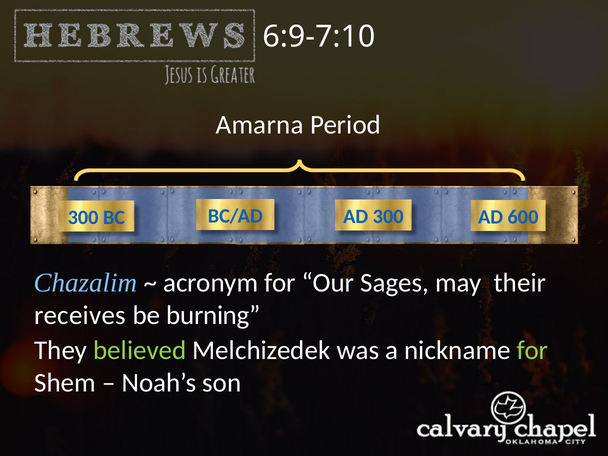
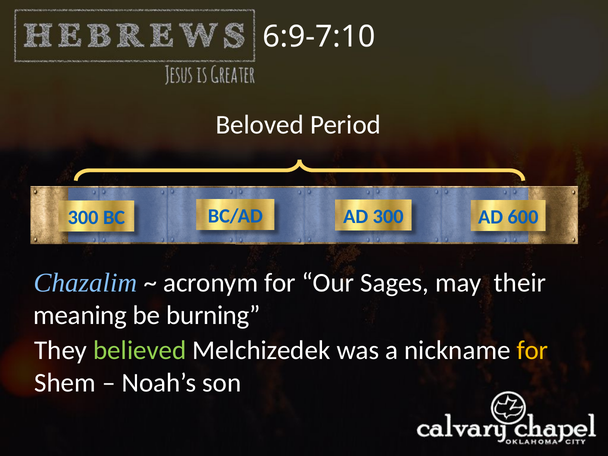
Amarna: Amarna -> Beloved
receives: receives -> meaning
for at (532, 351) colour: light green -> yellow
